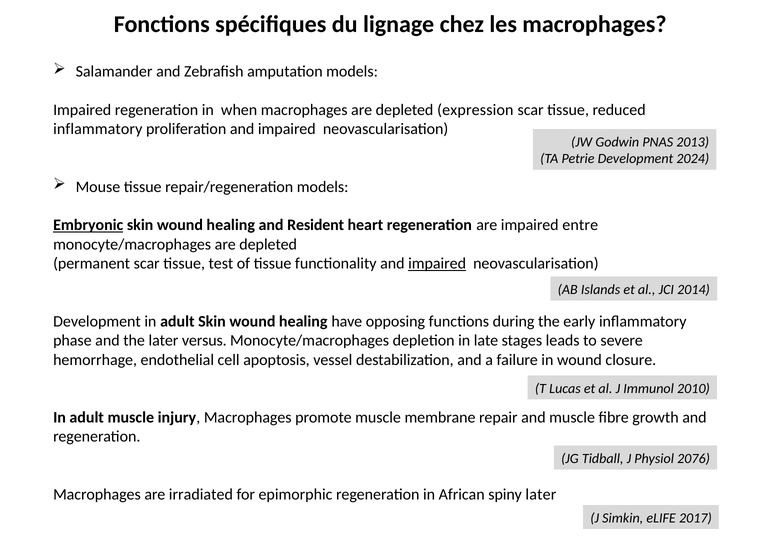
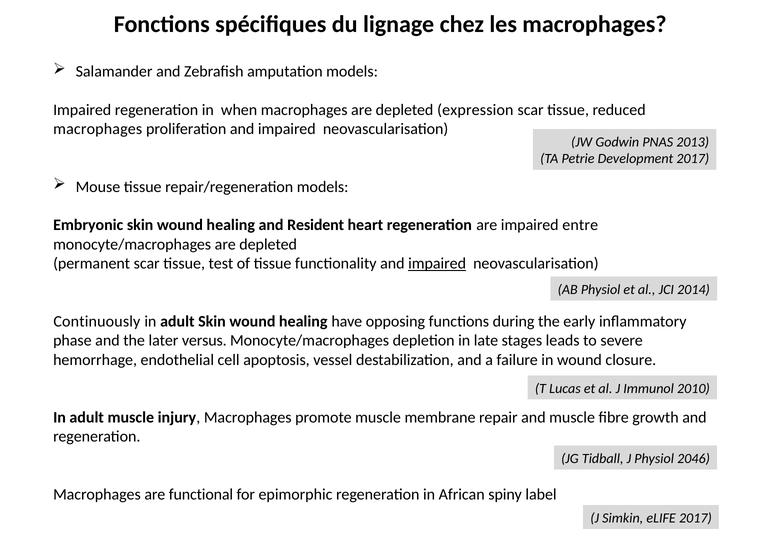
inflammatory at (98, 129): inflammatory -> macrophages
Development 2024: 2024 -> 2017
Embryonic underline: present -> none
AB Islands: Islands -> Physiol
Development at (97, 321): Development -> Continuously
2076: 2076 -> 2046
irradiated: irradiated -> functional
spiny later: later -> label
